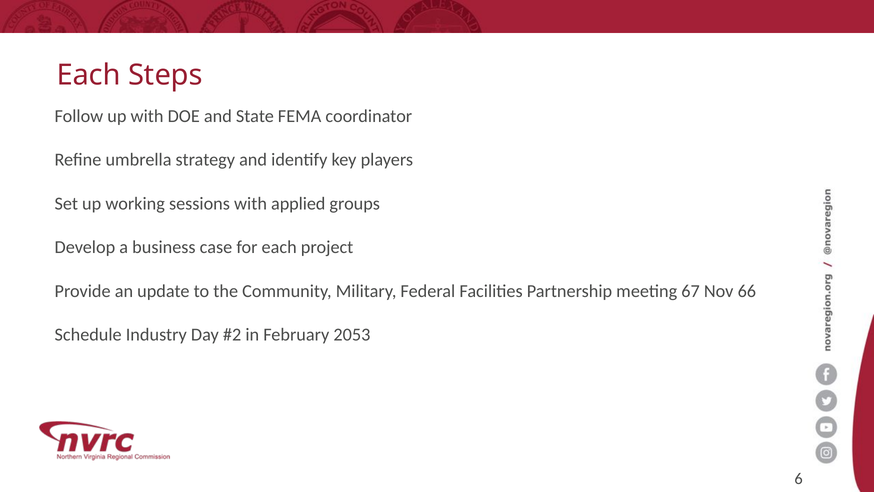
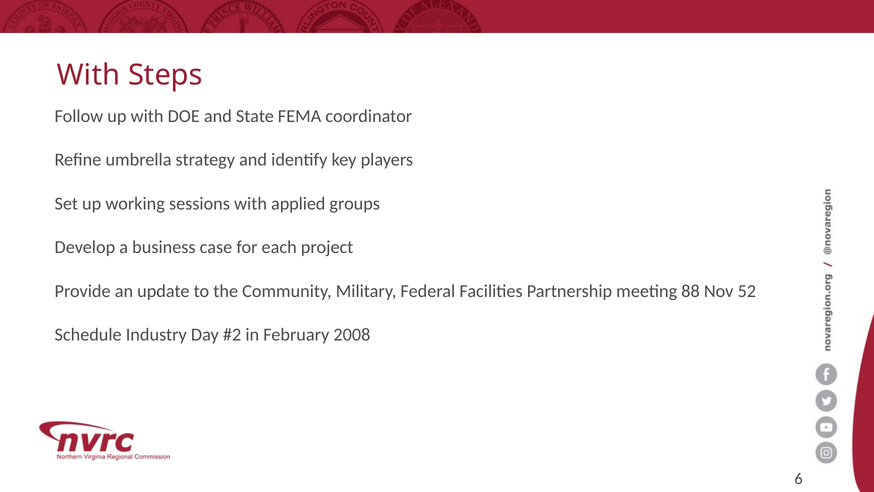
Each at (89, 75): Each -> With
67: 67 -> 88
66: 66 -> 52
2053: 2053 -> 2008
